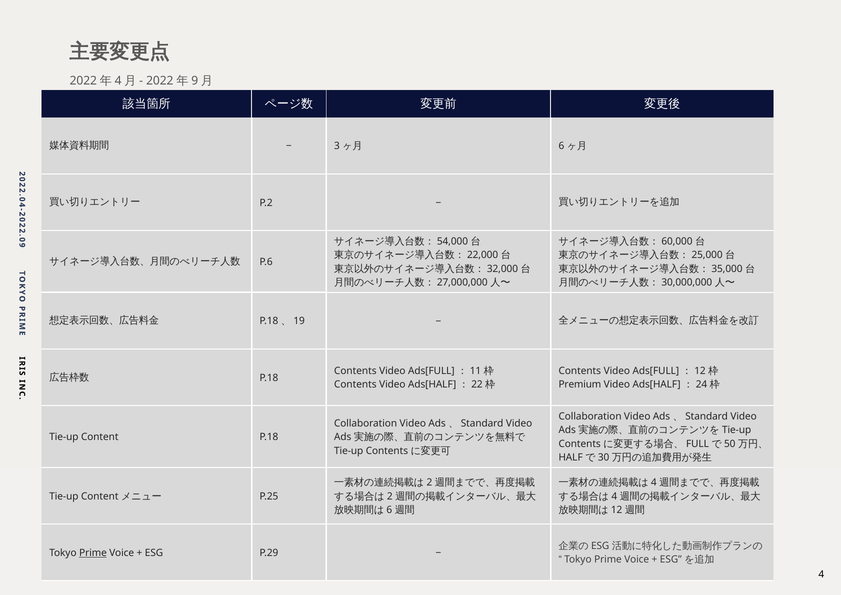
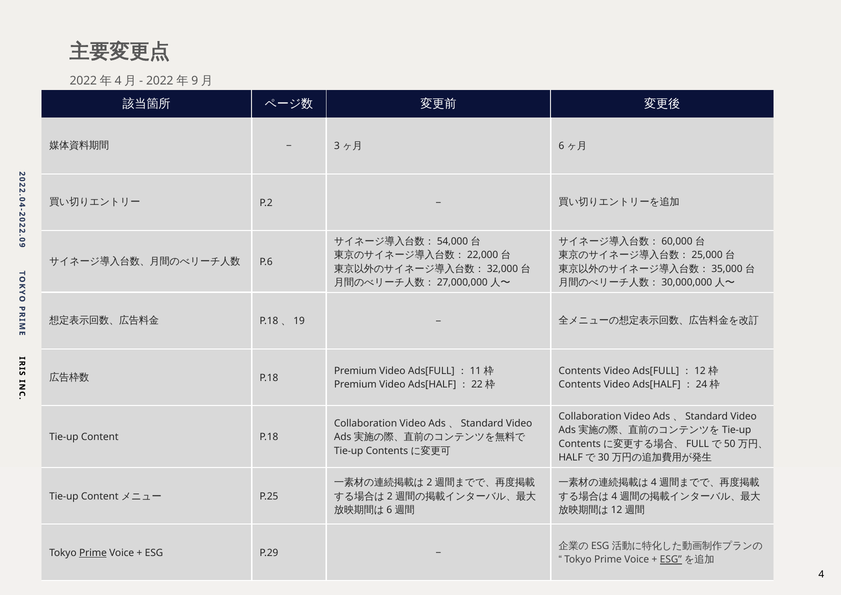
Contents at (355, 371): Contents -> Premium
Contents at (355, 384): Contents -> Premium
Premium at (580, 384): Premium -> Contents
ESG at (671, 559) underline: none -> present
